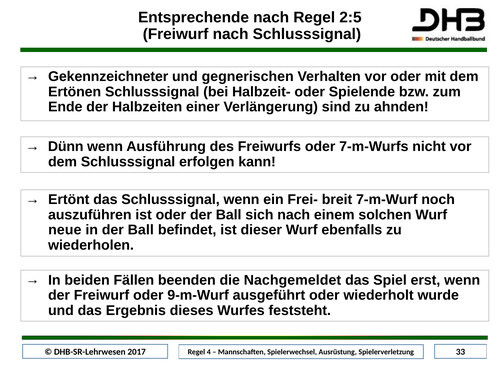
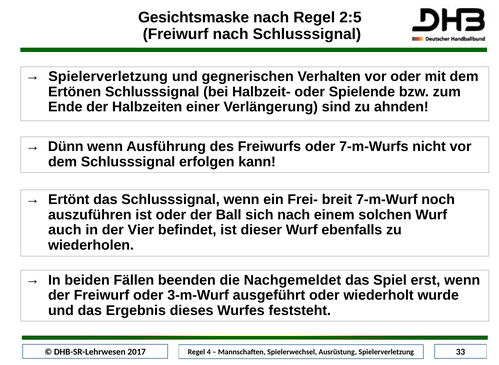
Entsprechende: Entsprechende -> Gesichtsmaske
Gekennzeichneter at (108, 76): Gekennzeichneter -> Spielerverletzung
neue: neue -> auch
in der Ball: Ball -> Vier
9-m-Wurf: 9-m-Wurf -> 3-m-Wurf
